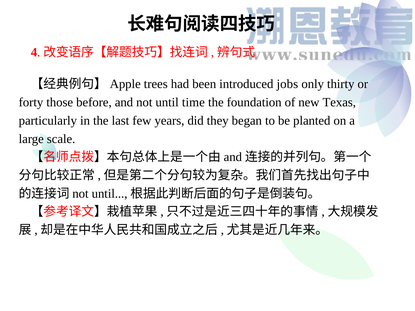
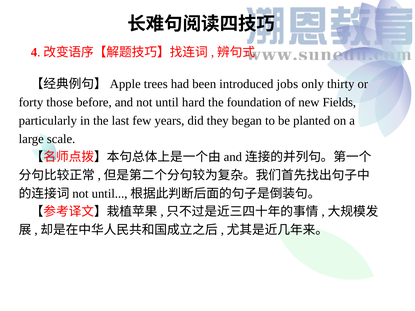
time: time -> hard
Texas: Texas -> Fields
